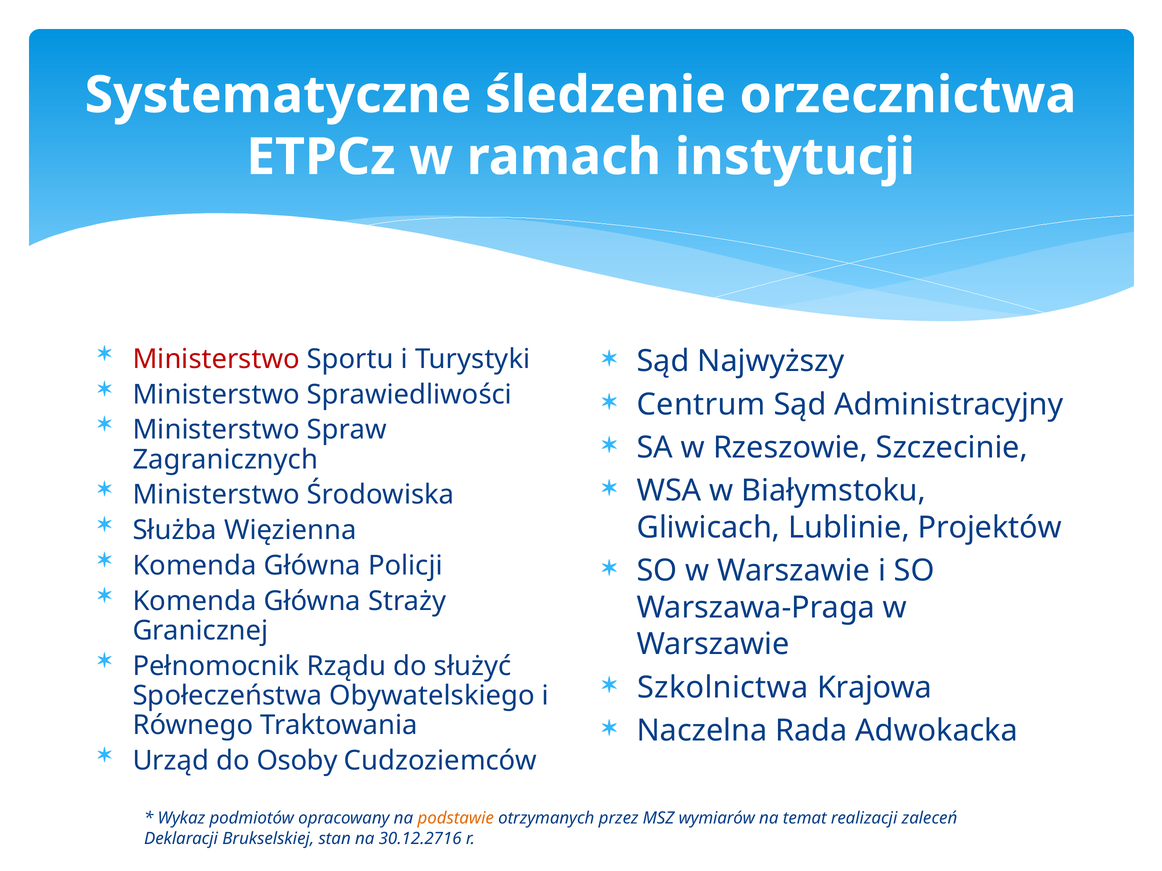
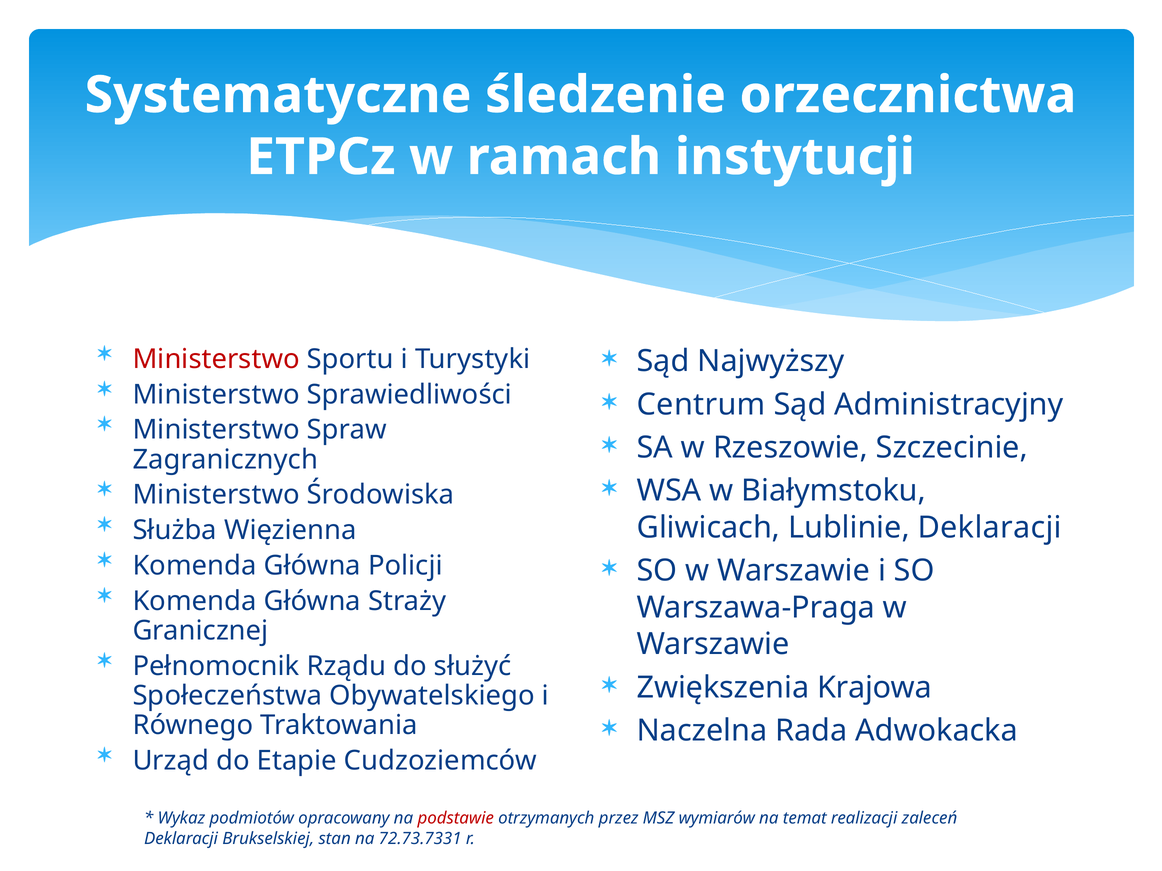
Lublinie Projektów: Projektów -> Deklaracji
Szkolnictwa: Szkolnictwa -> Zwiększenia
Osoby: Osoby -> Etapie
podstawie colour: orange -> red
30.12.2716: 30.12.2716 -> 72.73.7331
